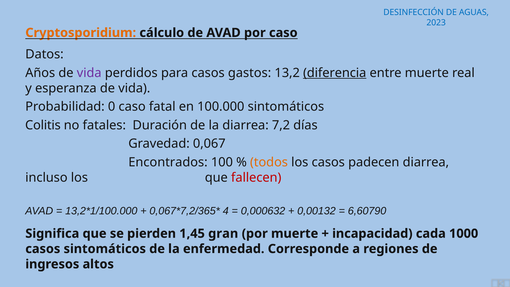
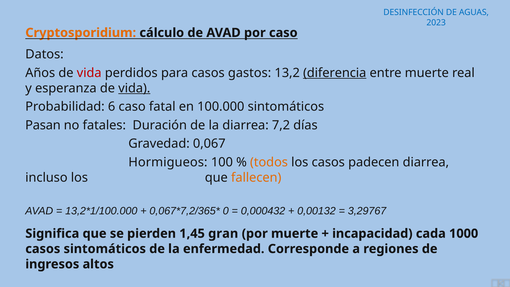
vida at (89, 73) colour: purple -> red
vida at (134, 88) underline: none -> present
0: 0 -> 6
Colitis: Colitis -> Pasan
Encontrados: Encontrados -> Hormigueos
fallecen colour: red -> orange
4: 4 -> 0
0,000632: 0,000632 -> 0,000432
6,60790: 6,60790 -> 3,29767
